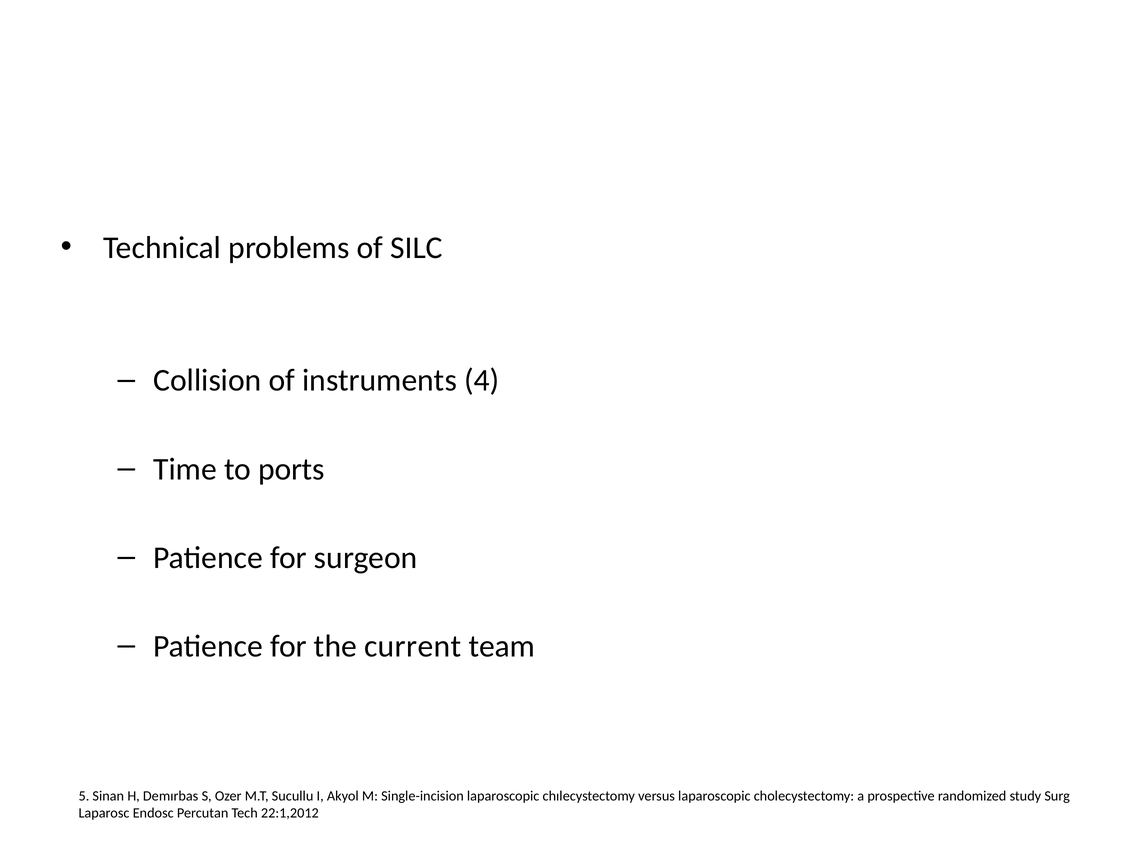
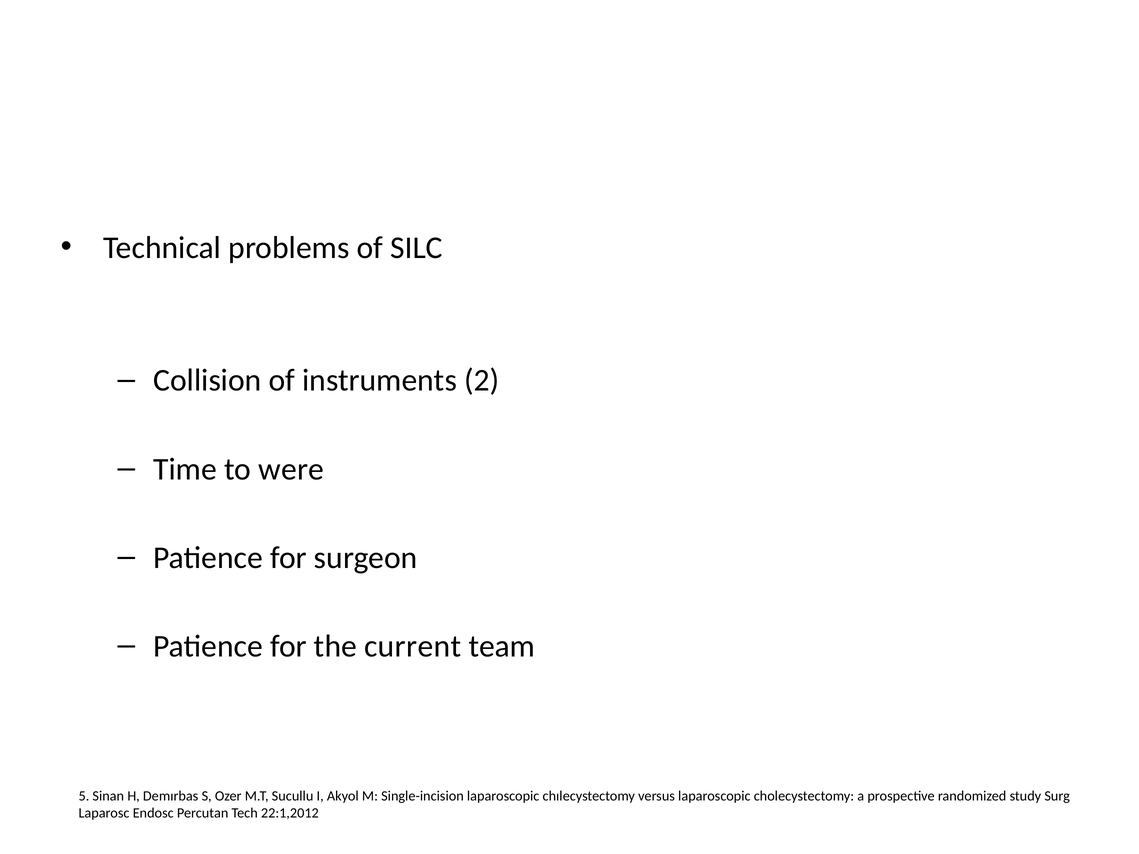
4: 4 -> 2
ports: ports -> were
